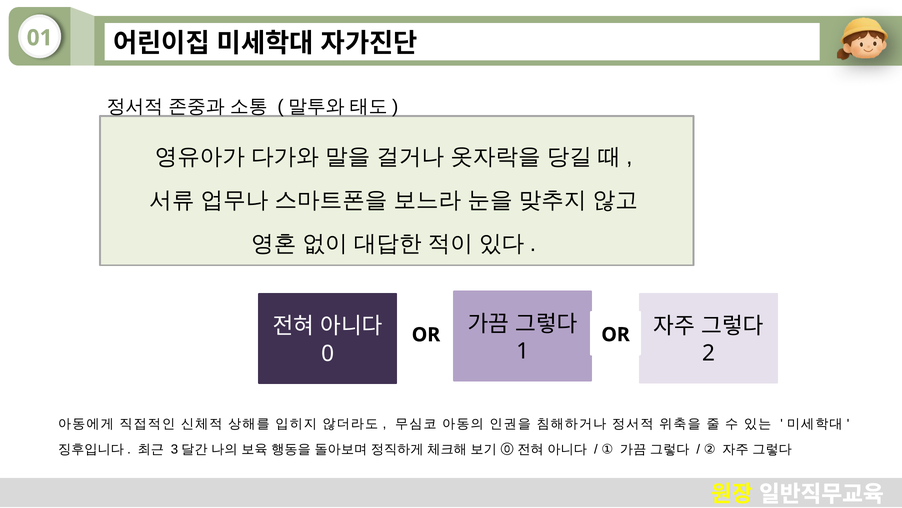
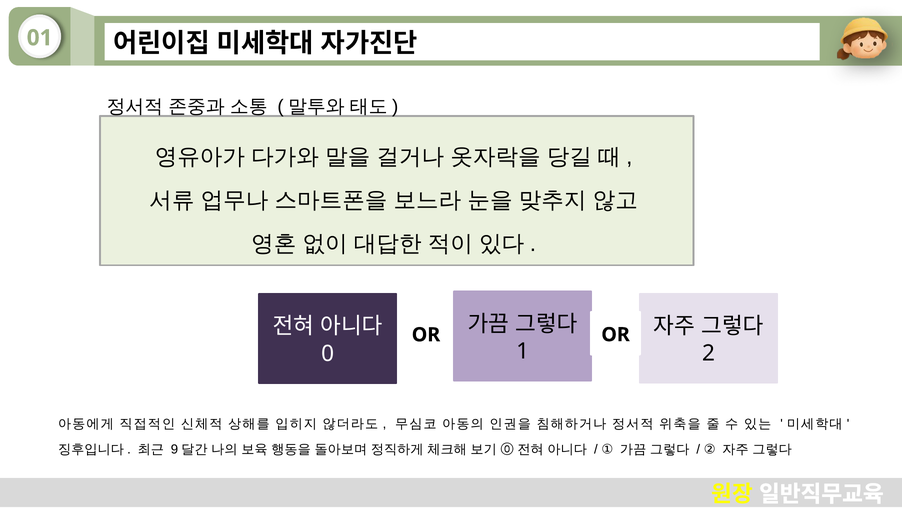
3: 3 -> 9
